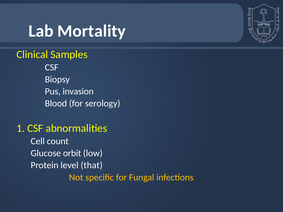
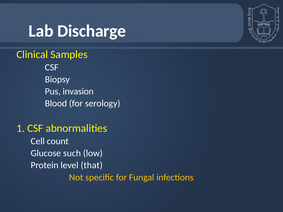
Mortality: Mortality -> Discharge
orbit: orbit -> such
